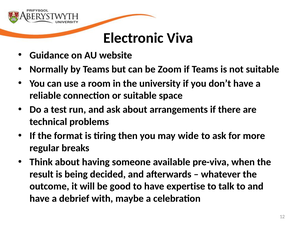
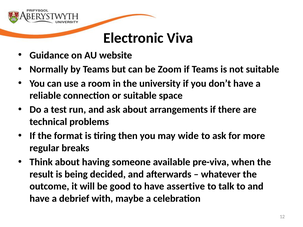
expertise: expertise -> assertive
